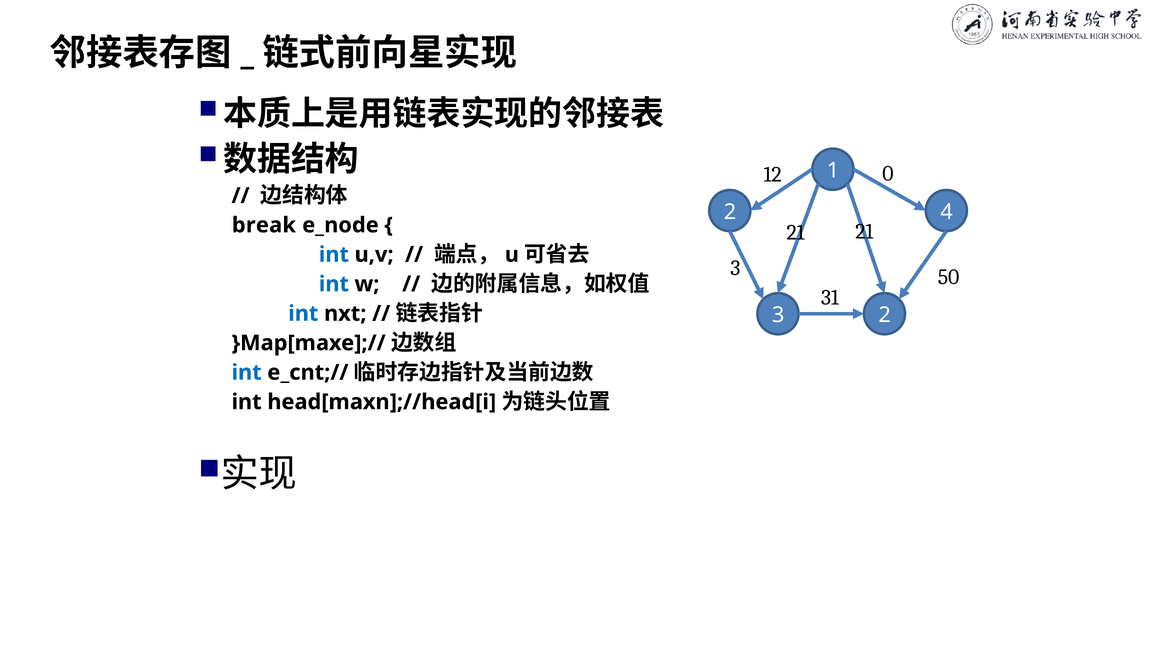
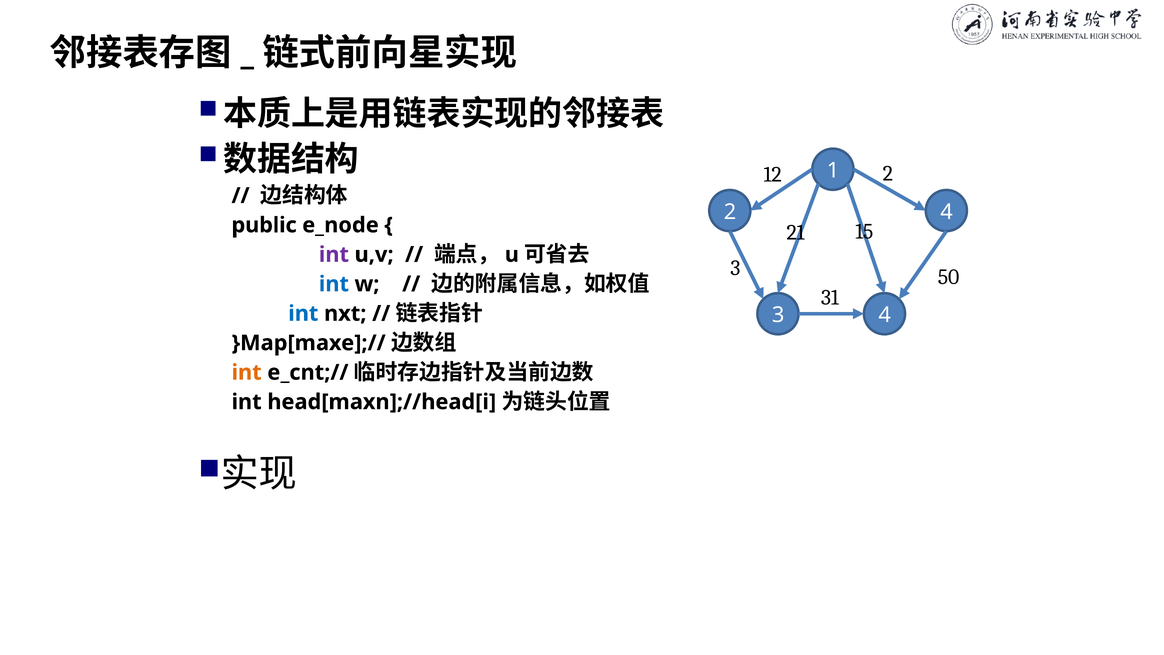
12 0: 0 -> 2
break: break -> public
21 21: 21 -> 15
int at (334, 255) colour: blue -> purple
3 2: 2 -> 4
int at (247, 372) colour: blue -> orange
